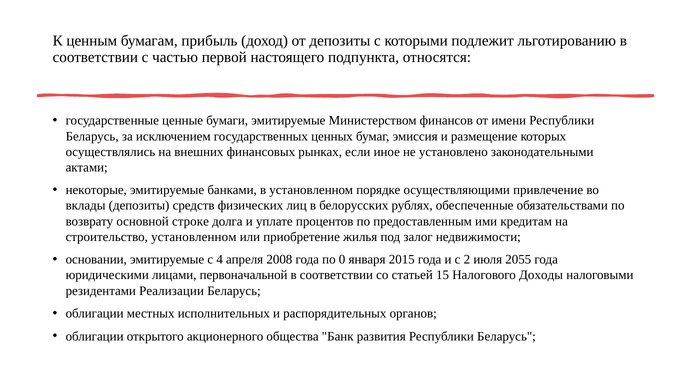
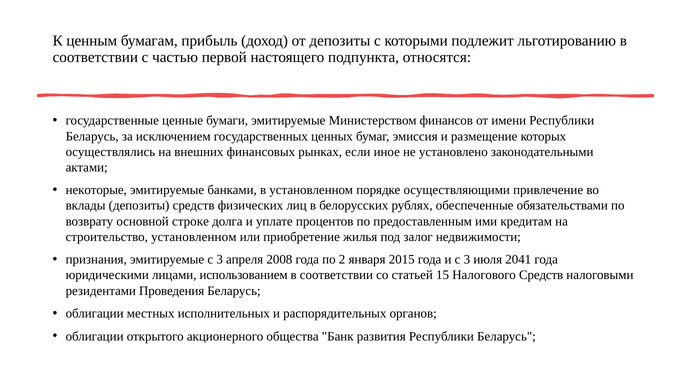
основании: основании -> признания
эмитируемые с 4: 4 -> 3
0: 0 -> 2
и с 2: 2 -> 3
2055: 2055 -> 2041
первоначальной: первоначальной -> использованием
Налогового Доходы: Доходы -> Средств
Реализации: Реализации -> Проведения
